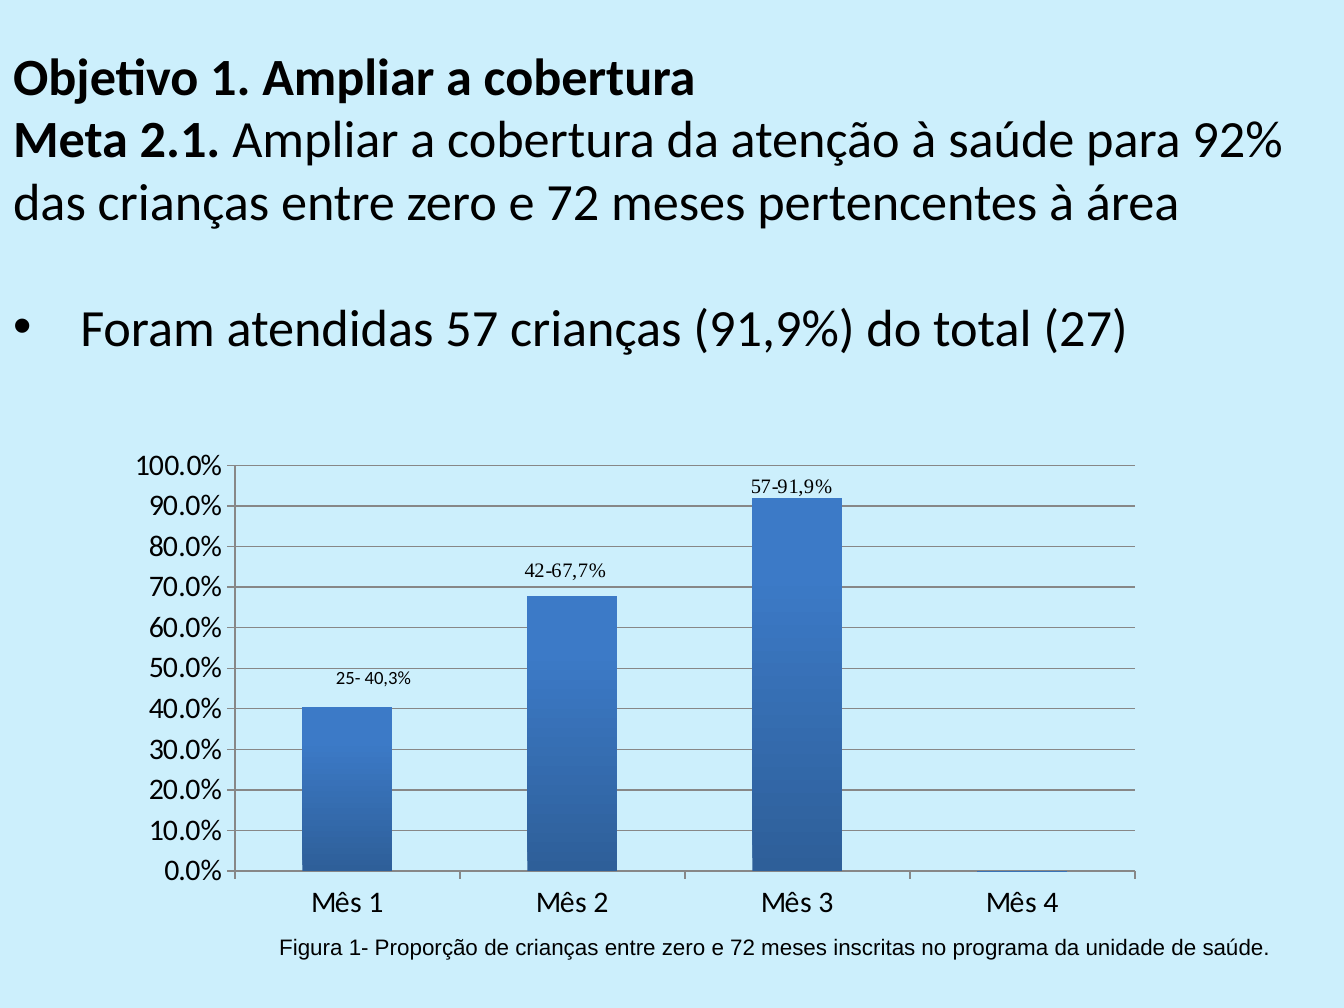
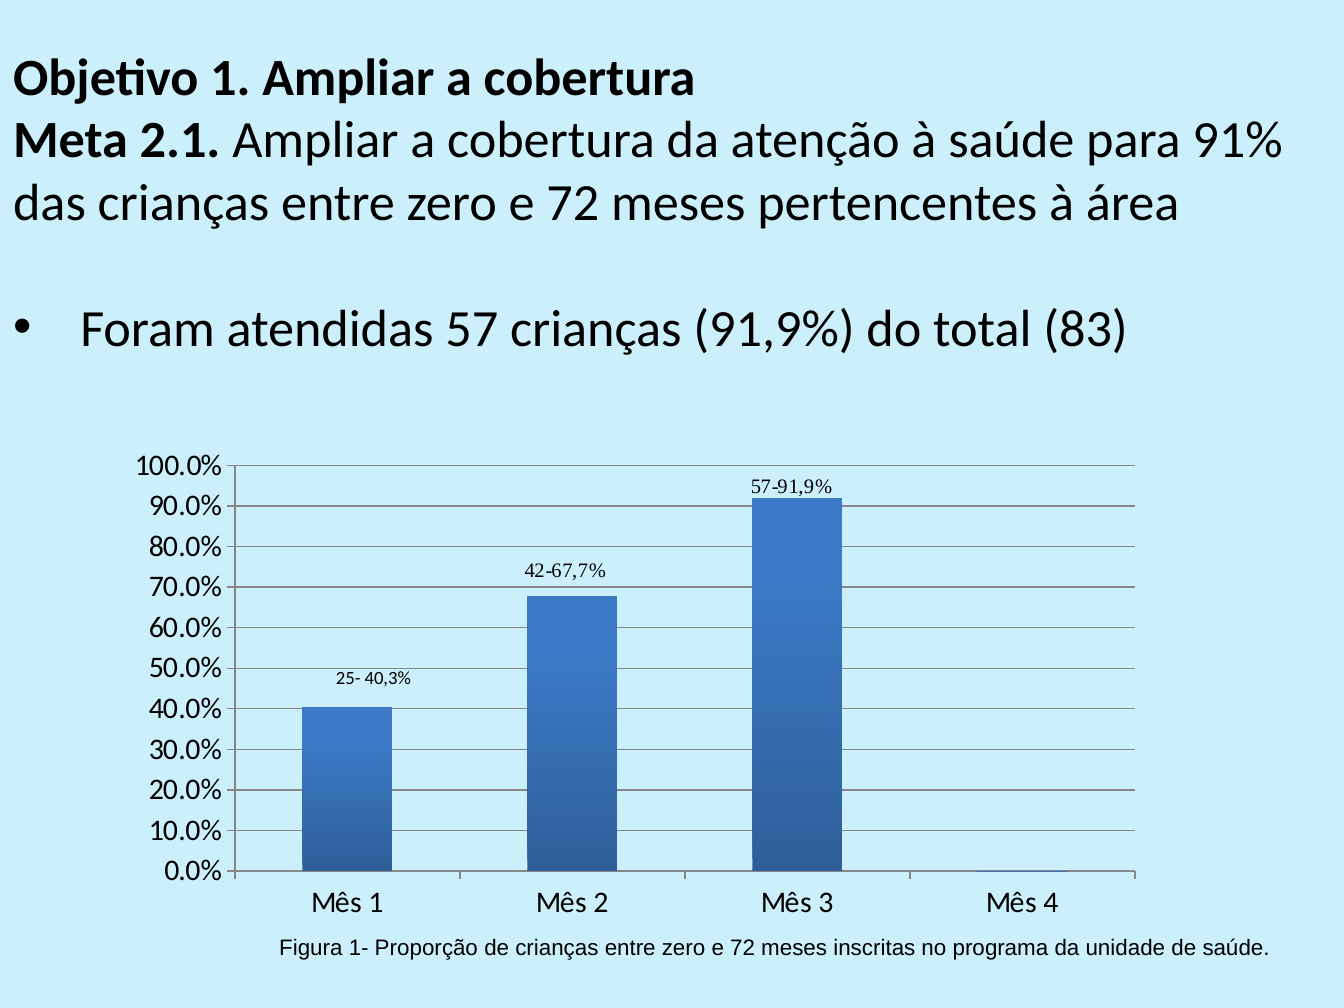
92%: 92% -> 91%
27: 27 -> 83
